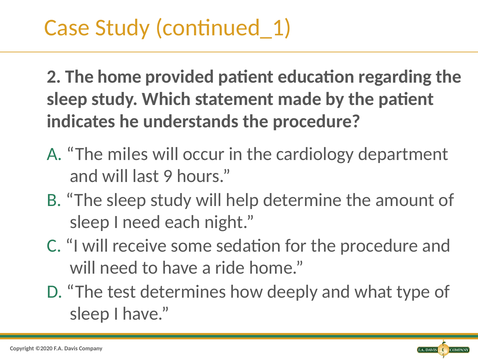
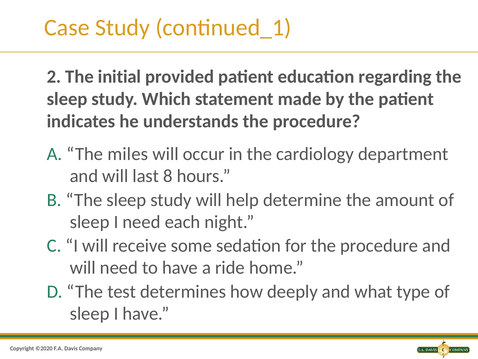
The home: home -> initial
9: 9 -> 8
